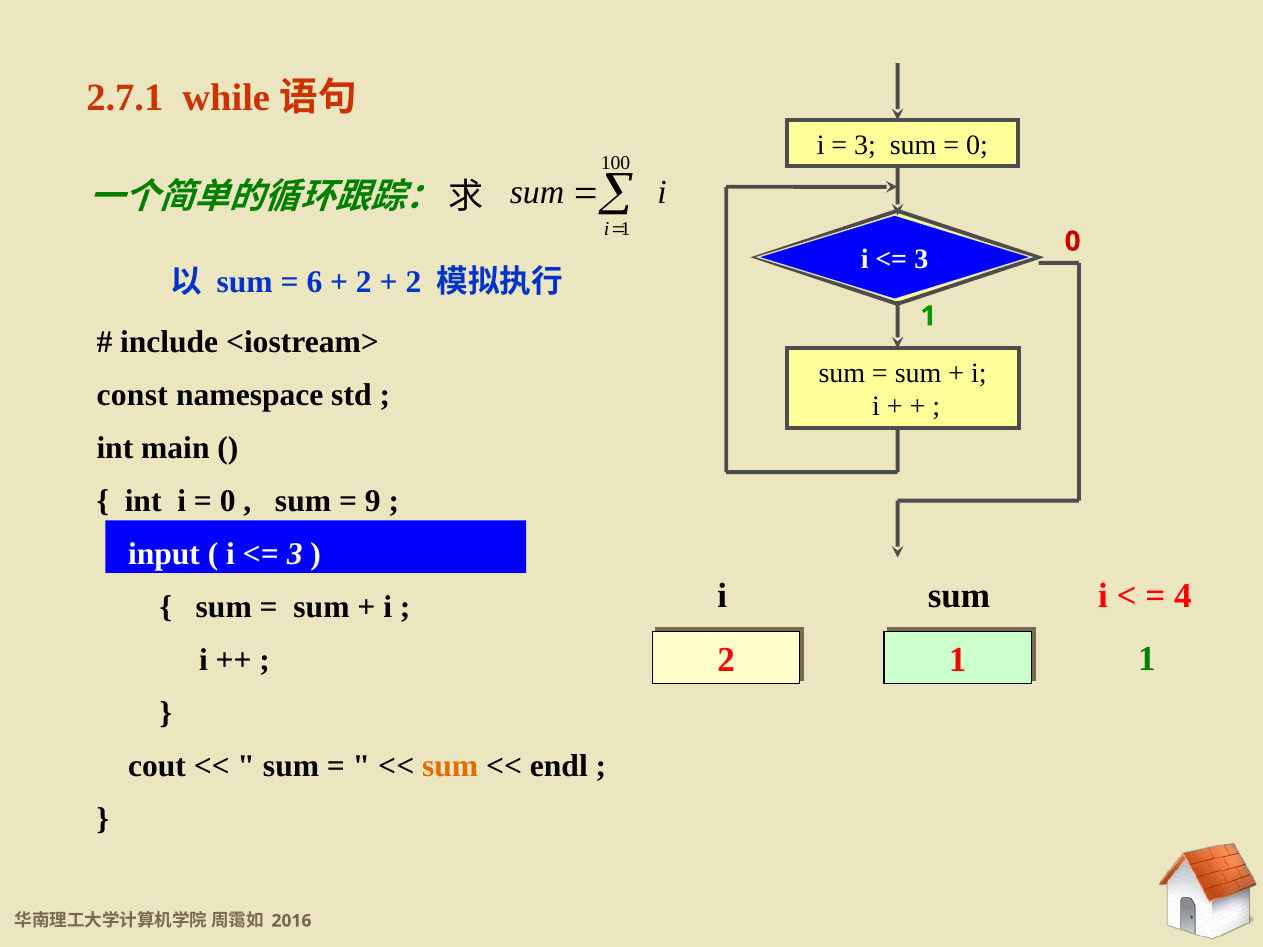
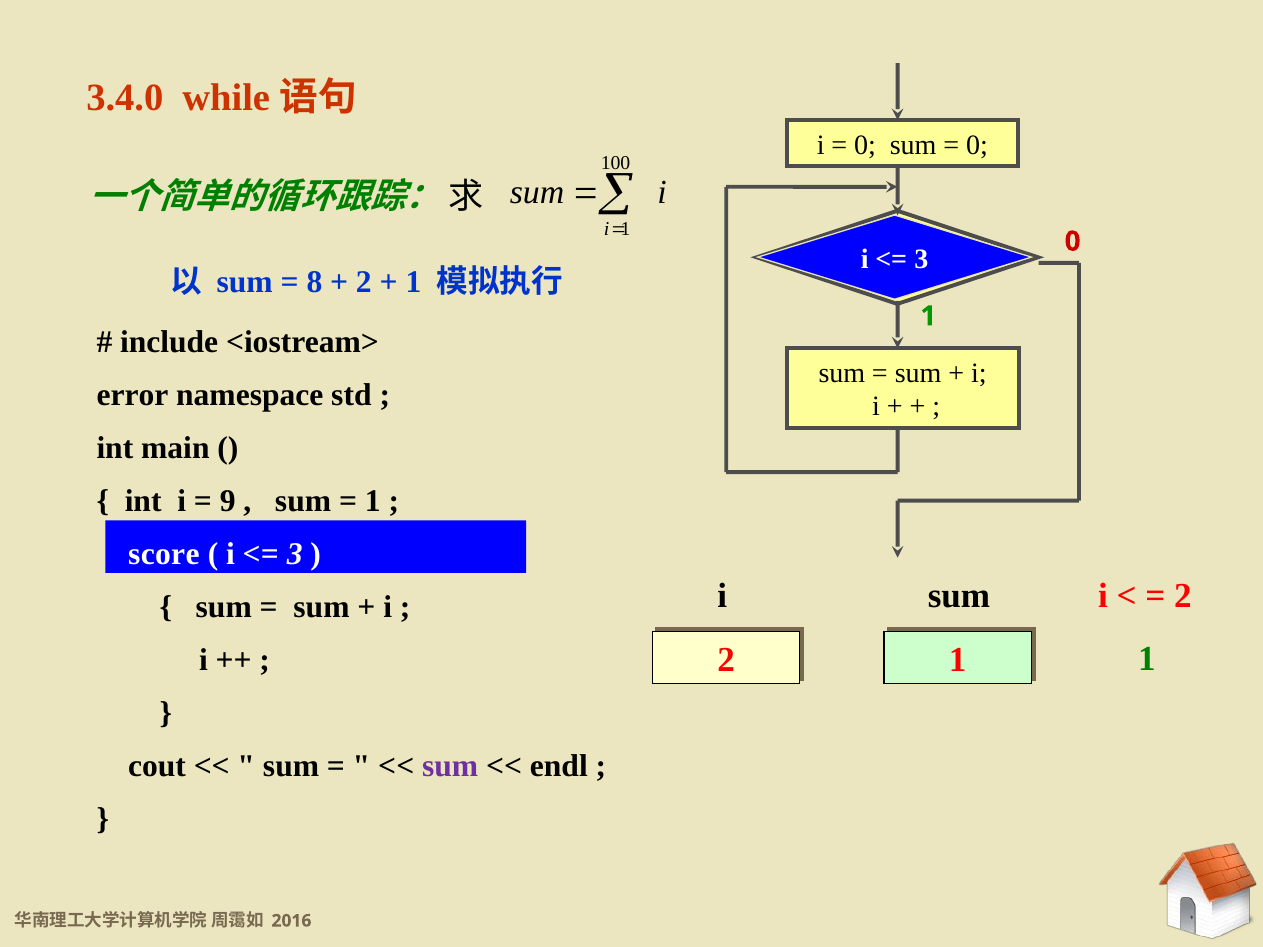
2.7.1: 2.7.1 -> 3.4.0
3 at (865, 145): 3 -> 0
6: 6 -> 8
2 at (413, 282): 2 -> 1
const: const -> error
0 at (228, 502): 0 -> 9
9 at (373, 502): 9 -> 1
input: input -> score
4 at (1183, 596): 4 -> 2
sum at (450, 767) colour: orange -> purple
